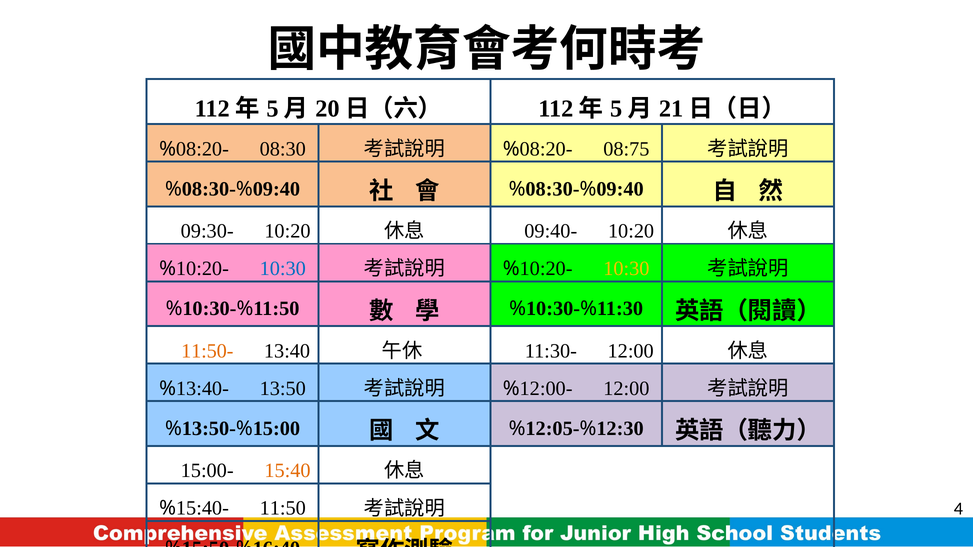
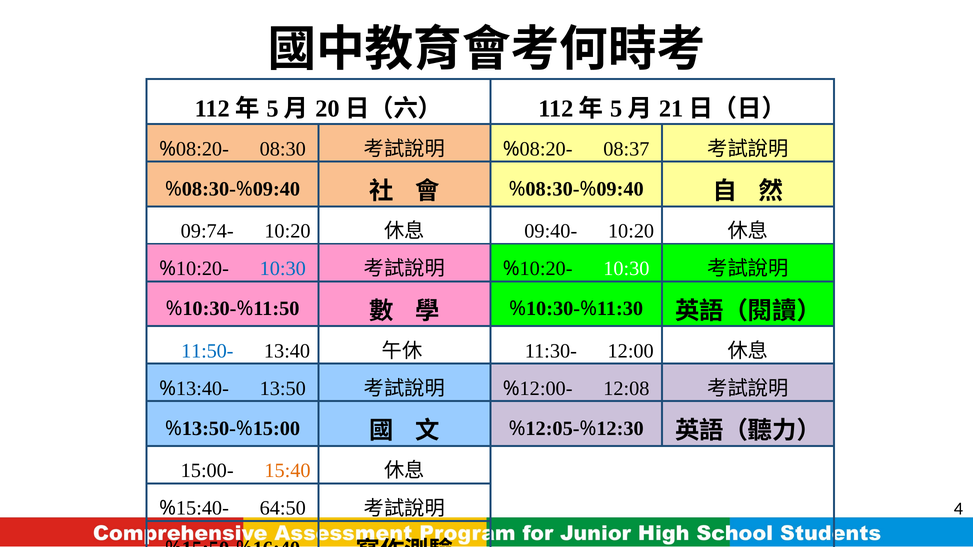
08:75: 08:75 -> 08:37
09:30-: 09:30- -> 09:74-
10:30 at (626, 269) colour: yellow -> white
11:50- colour: orange -> blue
12:00 at (626, 389): 12:00 -> 12:08
11:50 at (283, 509): 11:50 -> 64:50
